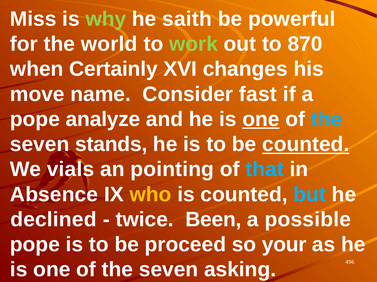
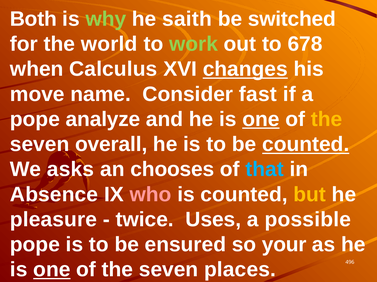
Miss: Miss -> Both
powerful: powerful -> switched
870: 870 -> 678
Certainly: Certainly -> Calculus
changes underline: none -> present
the at (327, 120) colour: light blue -> yellow
stands: stands -> overall
vials: vials -> asks
pointing: pointing -> chooses
who colour: yellow -> pink
but colour: light blue -> yellow
declined: declined -> pleasure
Been: Been -> Uses
proceed: proceed -> ensured
one at (52, 270) underline: none -> present
asking: asking -> places
